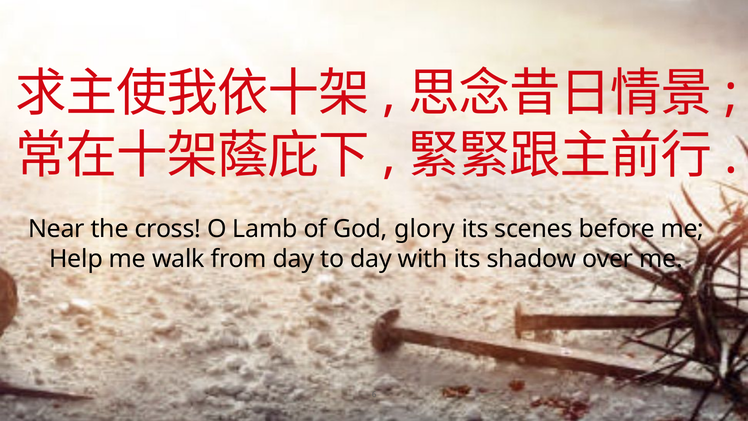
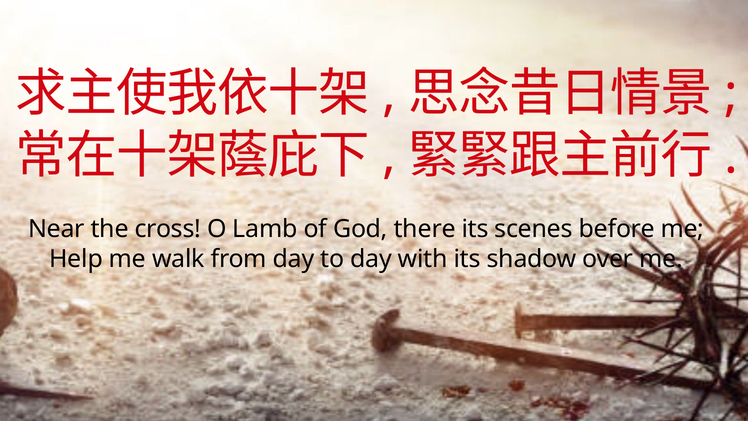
glory: glory -> there
